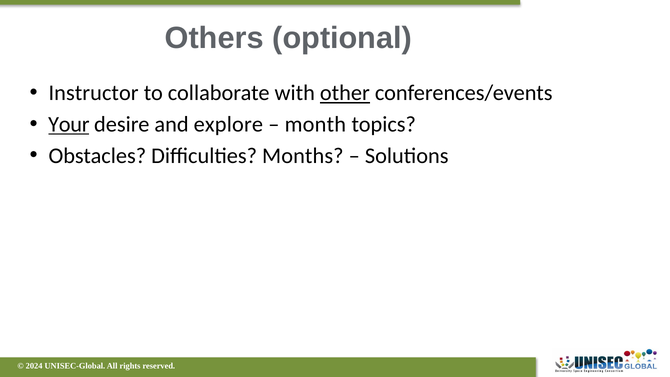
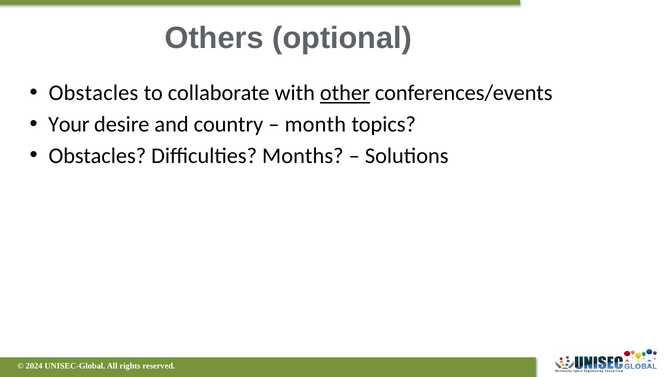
Instructor at (94, 93): Instructor -> Obstacles
Your underline: present -> none
explore: explore -> country
